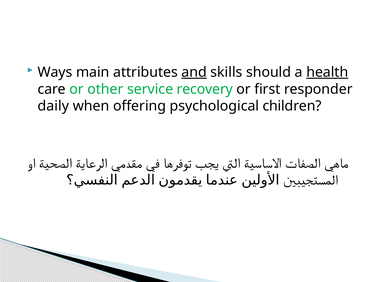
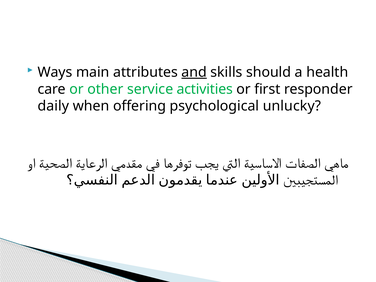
health underline: present -> none
recovery: recovery -> activities
children: children -> unlucky
